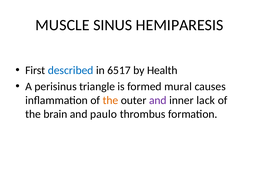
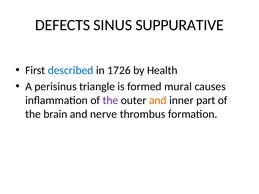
MUSCLE: MUSCLE -> DEFECTS
HEMIPARESIS: HEMIPARESIS -> SUPPURATIVE
6517: 6517 -> 1726
the at (110, 100) colour: orange -> purple
and at (158, 100) colour: purple -> orange
lack: lack -> part
paulo: paulo -> nerve
